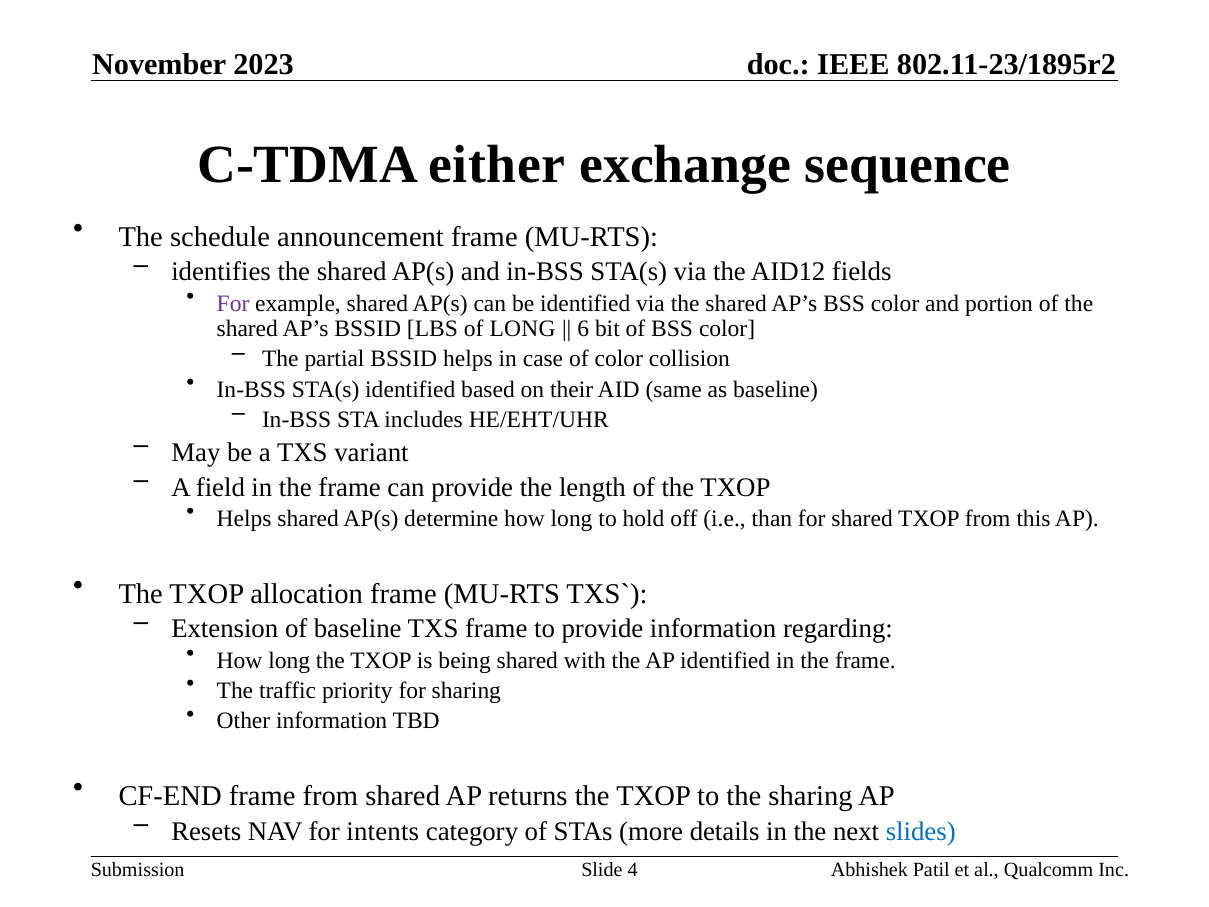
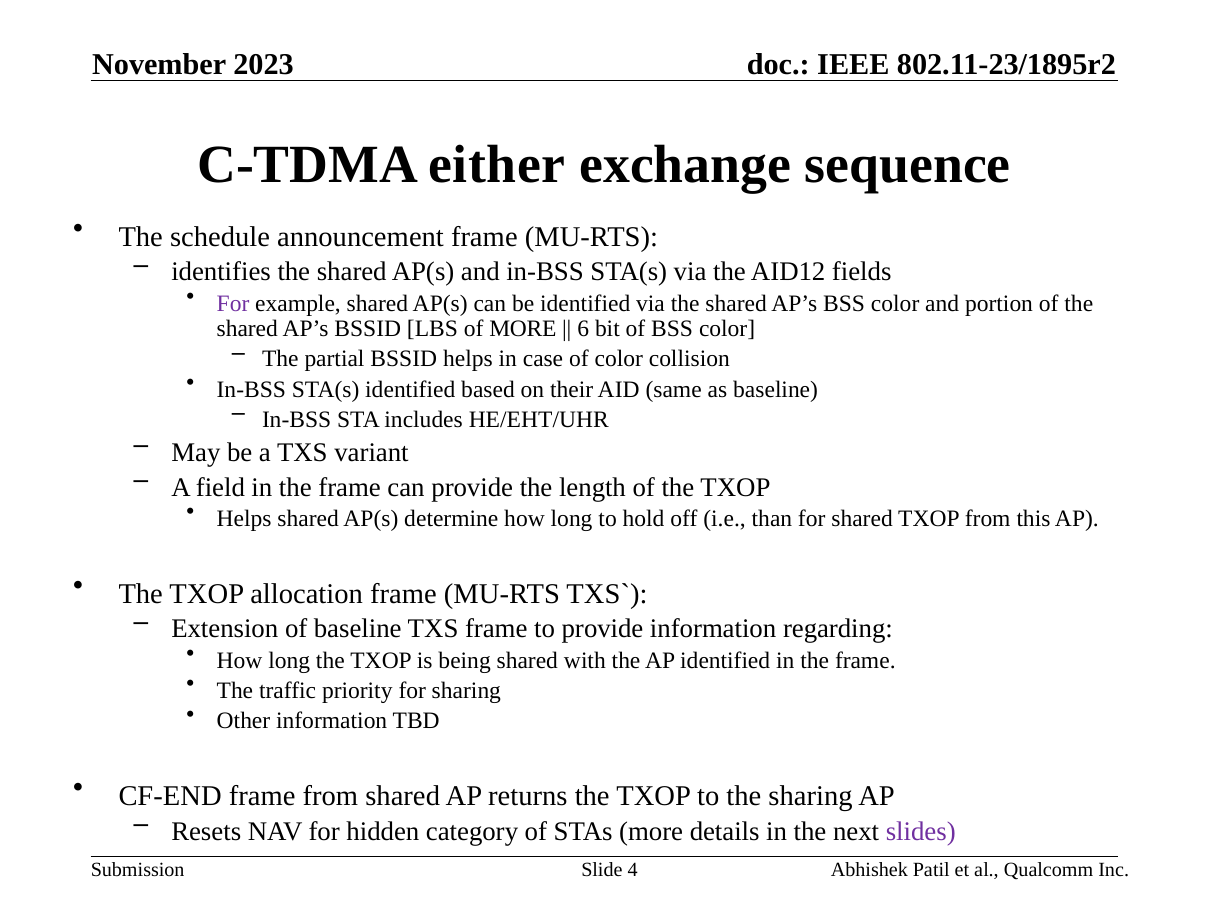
of LONG: LONG -> MORE
intents: intents -> hidden
slides colour: blue -> purple
